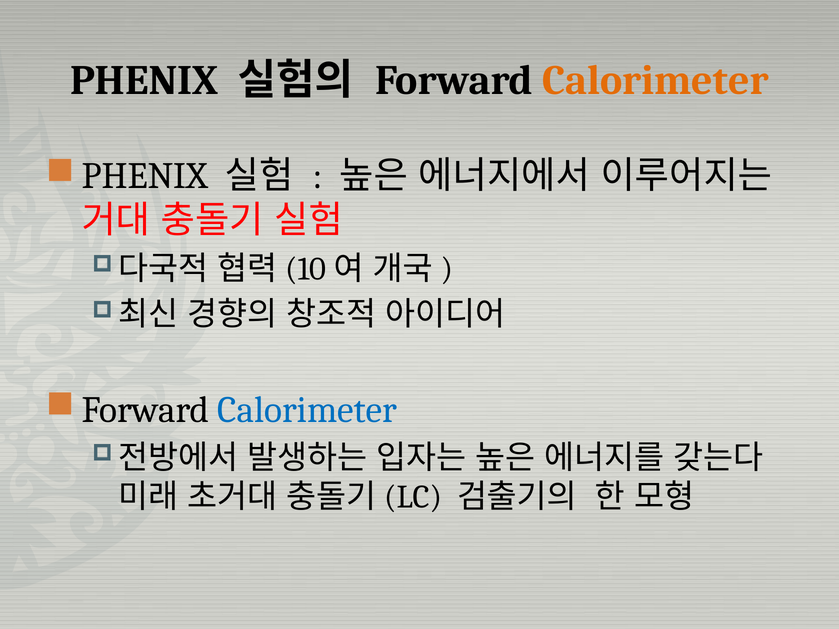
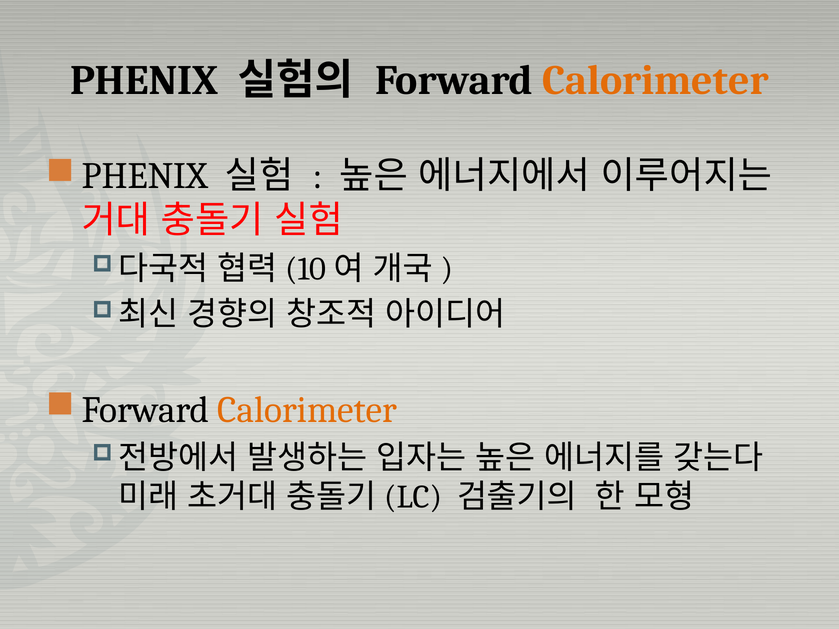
Calorimeter at (307, 410) colour: blue -> orange
